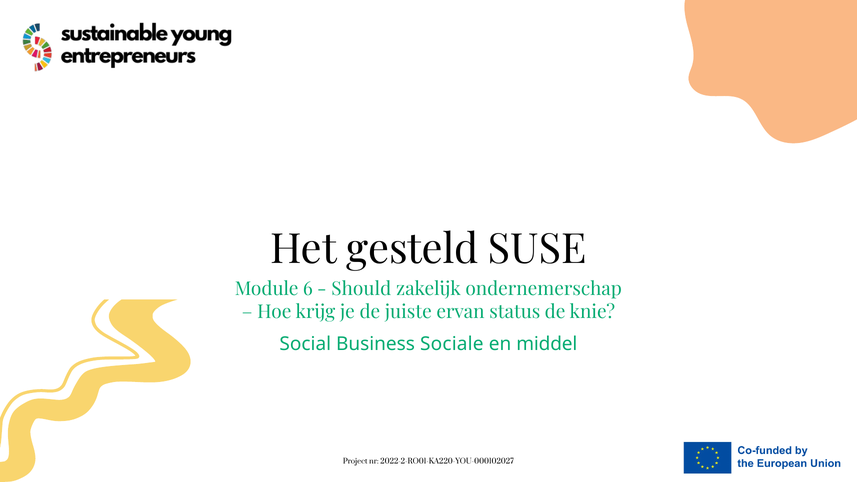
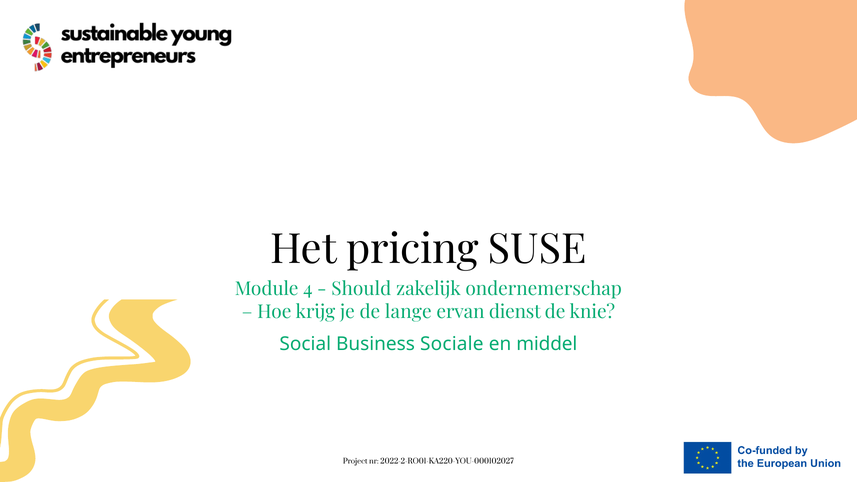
gesteld: gesteld -> pricing
6: 6 -> 4
juiste: juiste -> lange
status: status -> dienst
